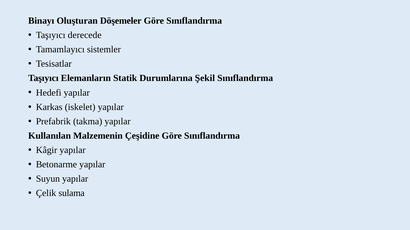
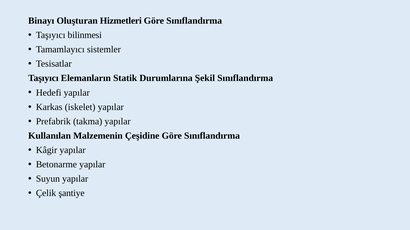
Döşemeler: Döşemeler -> Hizmetleri
derecede: derecede -> bilinmesi
sulama: sulama -> şantiye
